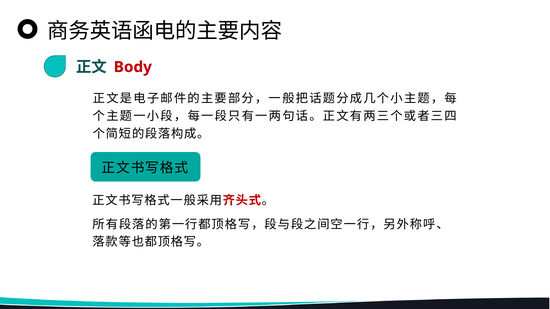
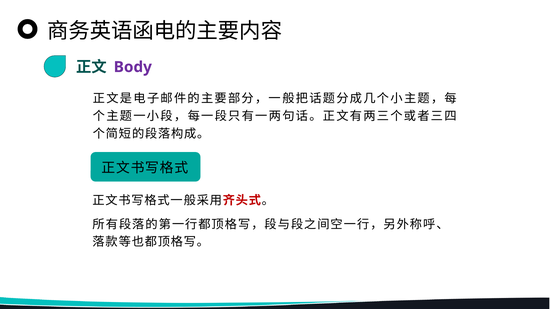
Body colour: red -> purple
